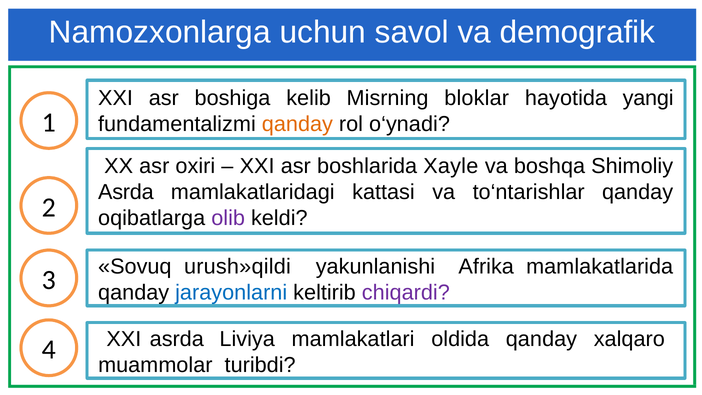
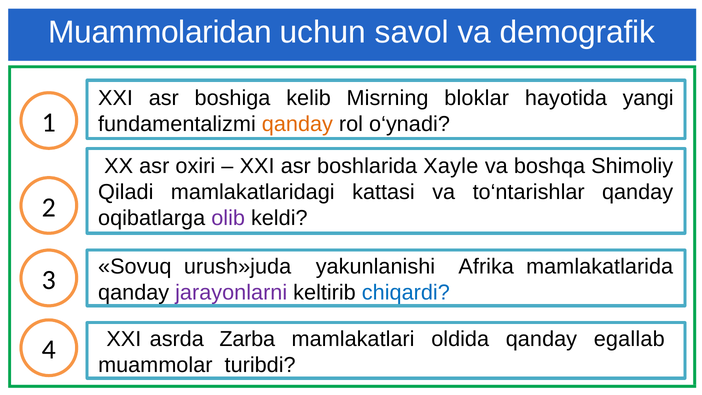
Namozxonlarga: Namozxonlarga -> Muammolaridan
Asrda at (126, 192): Asrda -> Qiladi
urush»qildi: urush»qildi -> urush»juda
jarayonlarni colour: blue -> purple
chiqardi colour: purple -> blue
Liviya: Liviya -> Zarba
xalqaro: xalqaro -> egallab
